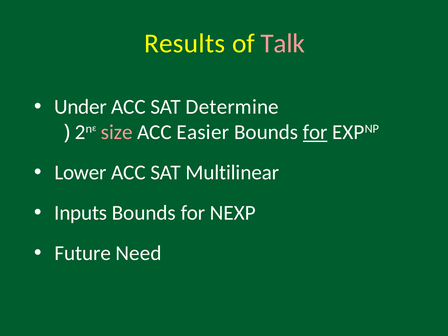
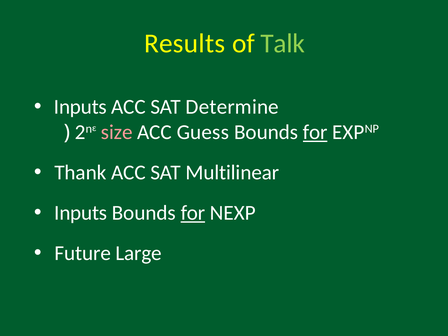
Talk colour: pink -> light green
Under at (80, 107): Under -> Inputs
Easier: Easier -> Guess
Lower: Lower -> Thank
for at (193, 213) underline: none -> present
Need: Need -> Large
